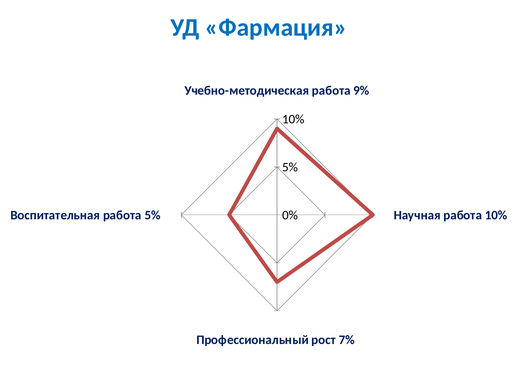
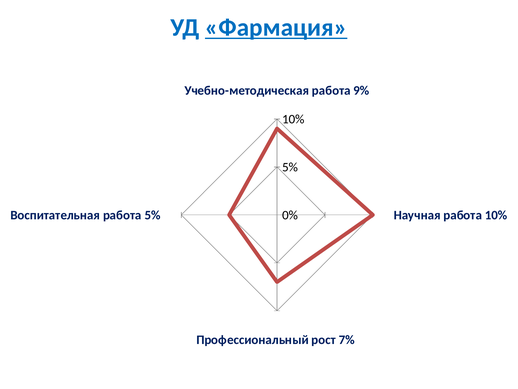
Фармация underline: none -> present
